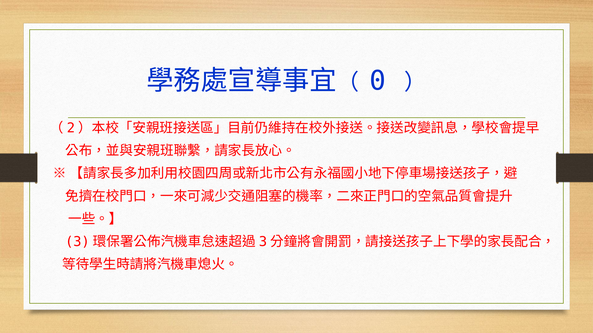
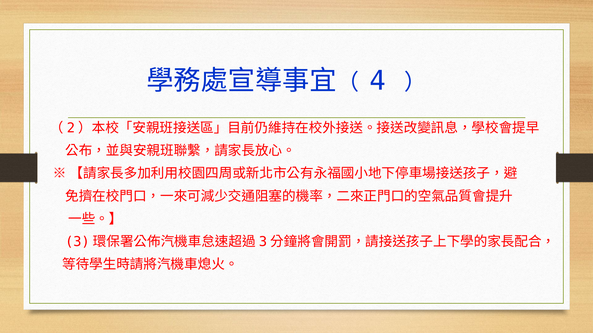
0: 0 -> 4
